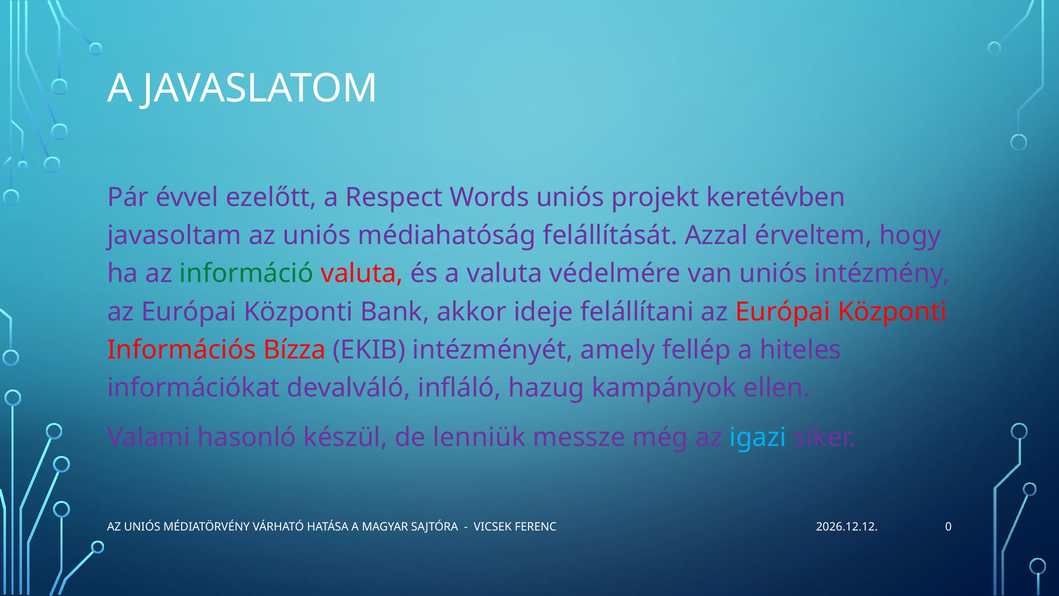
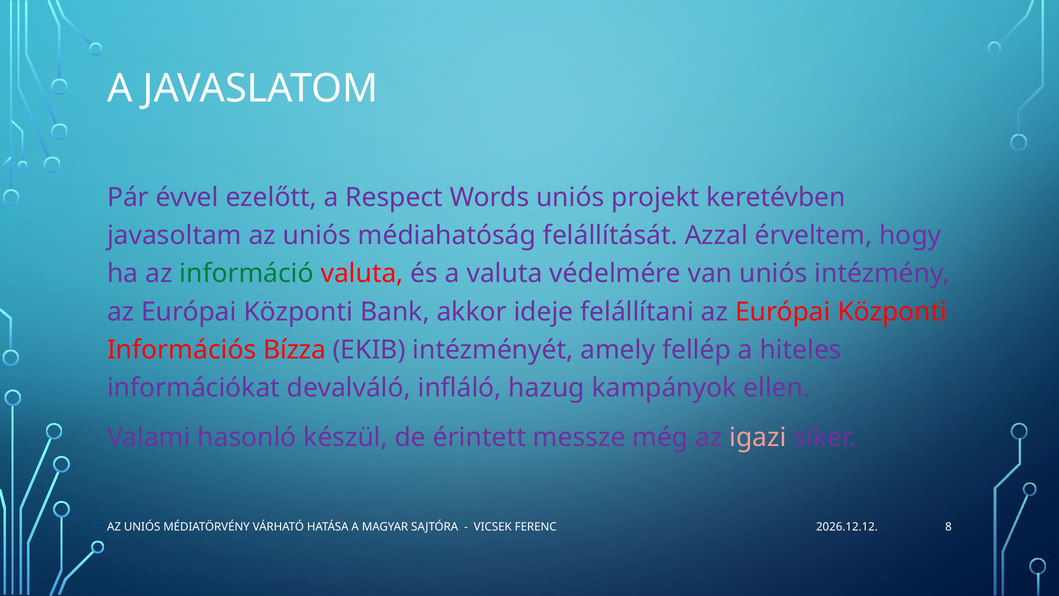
lenniük: lenniük -> érintett
igazi colour: light blue -> pink
0: 0 -> 8
